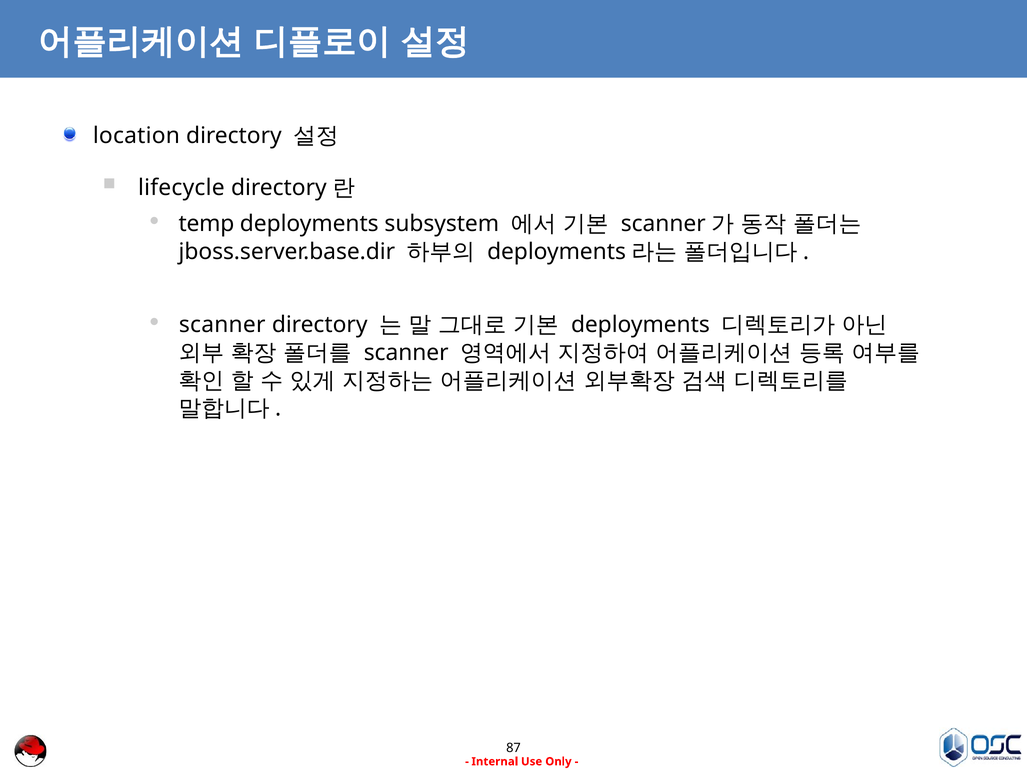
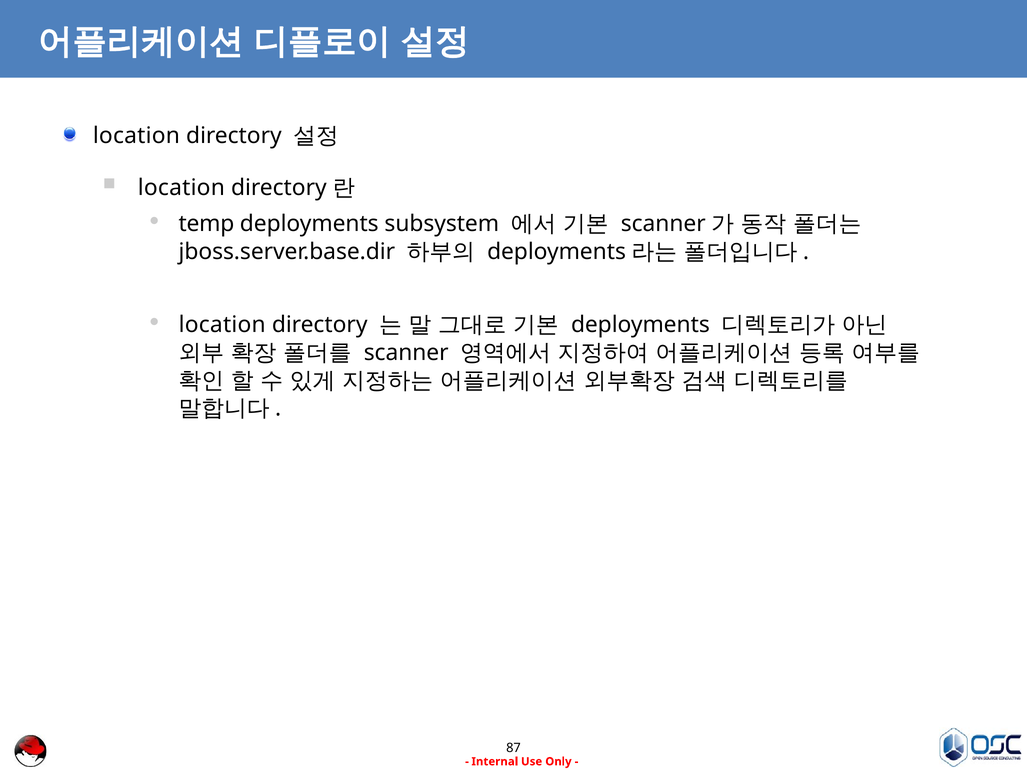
lifecycle at (181, 188): lifecycle -> location
scanner at (222, 325): scanner -> location
